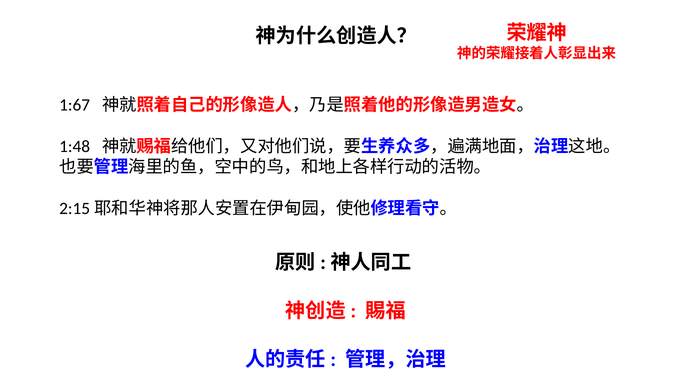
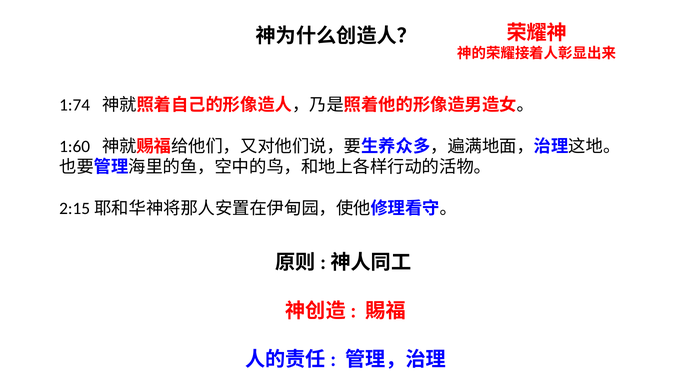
1:67: 1:67 -> 1:74
1:48: 1:48 -> 1:60
